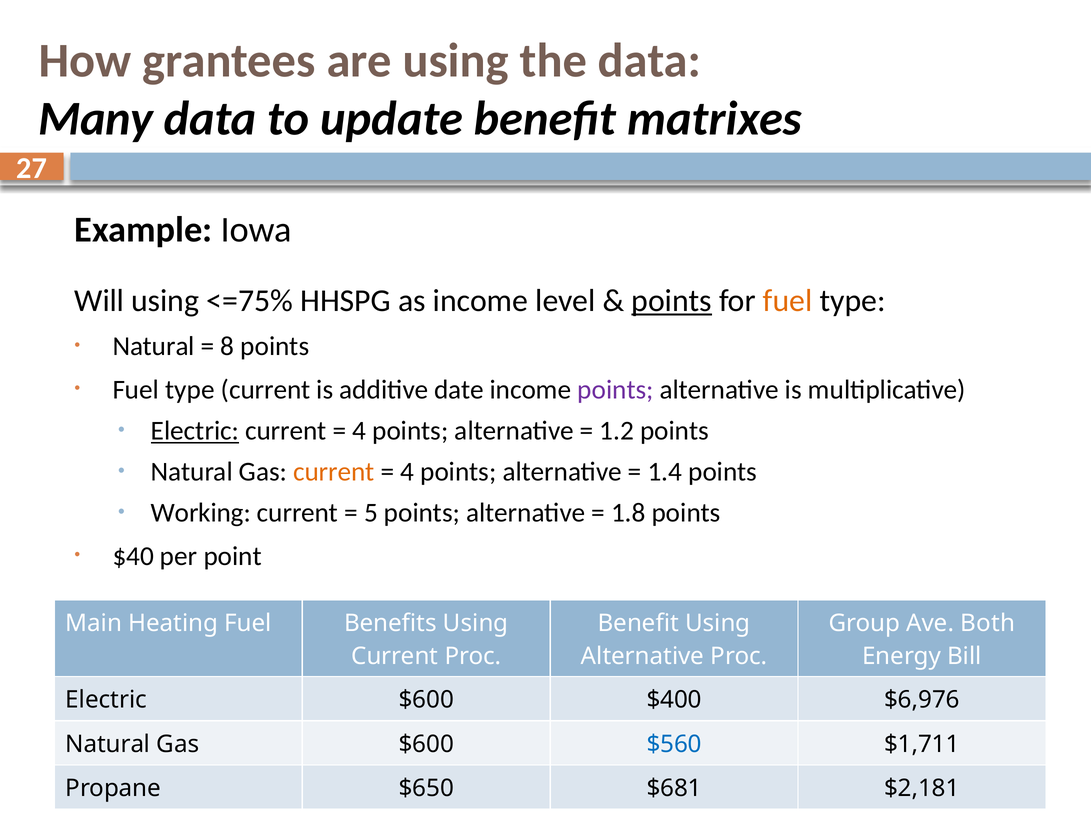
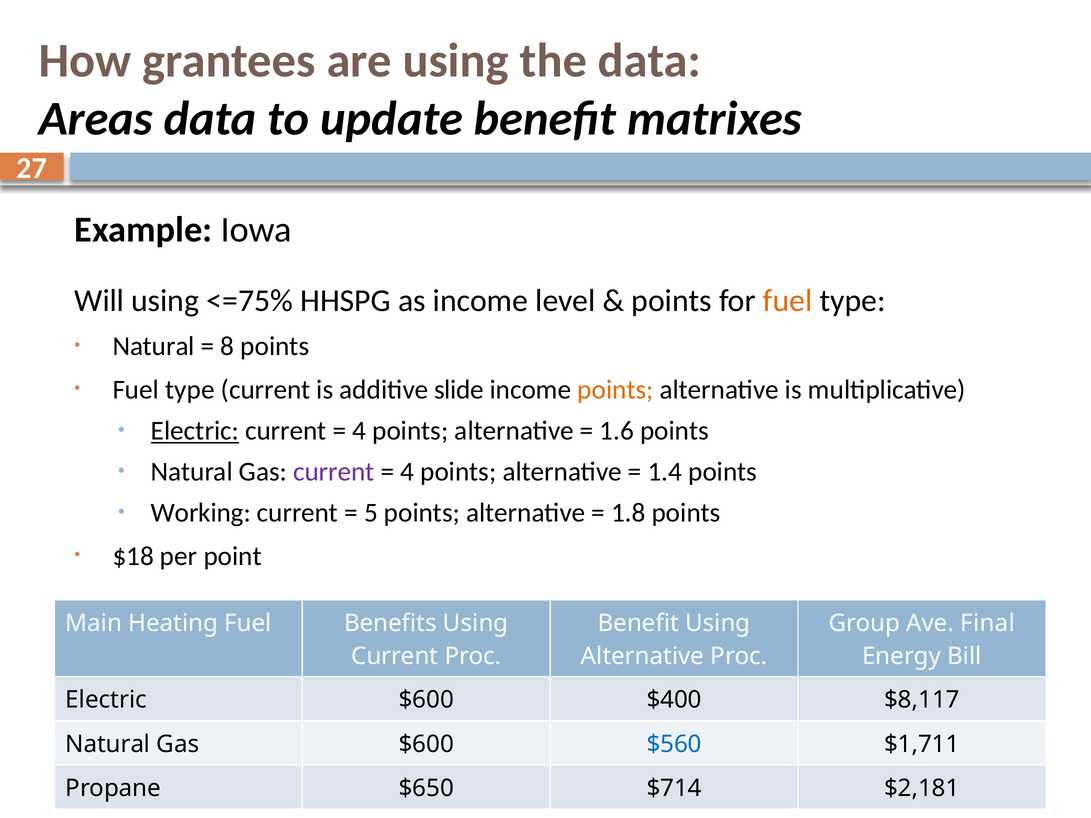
Many: Many -> Areas
points at (672, 301) underline: present -> none
date: date -> slide
points at (615, 390) colour: purple -> orange
1.2: 1.2 -> 1.6
current at (334, 472) colour: orange -> purple
$40: $40 -> $18
Both: Both -> Final
$6,976: $6,976 -> $8,117
$681: $681 -> $714
